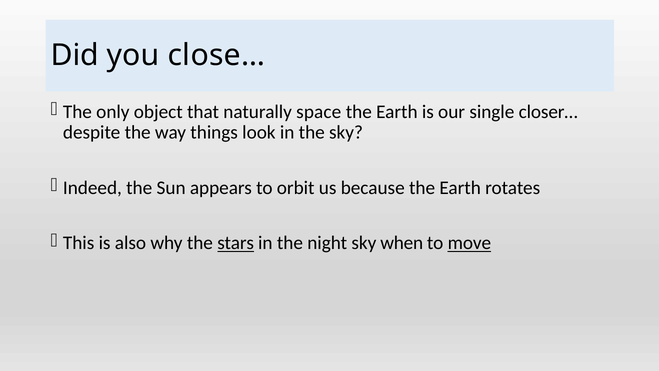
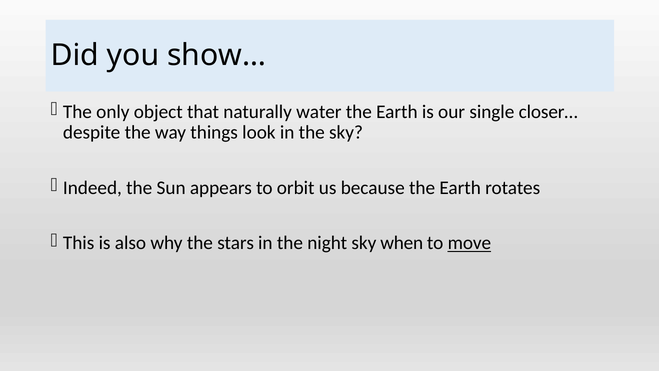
close…: close… -> show…
space: space -> water
stars underline: present -> none
